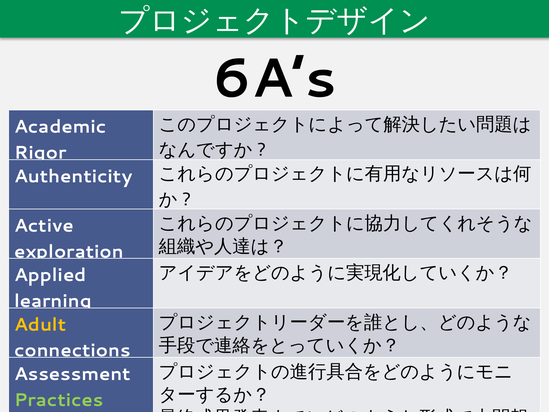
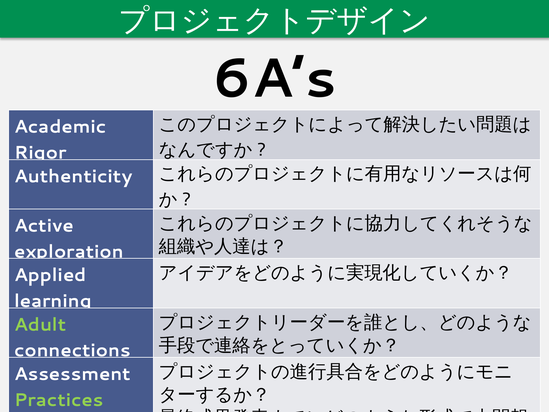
Adult colour: yellow -> light green
